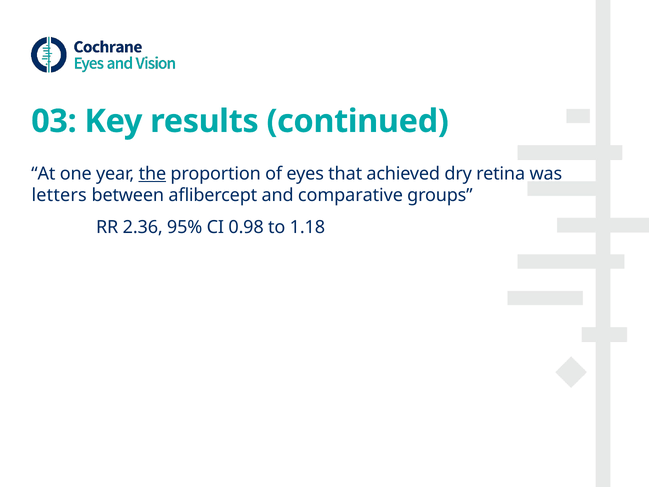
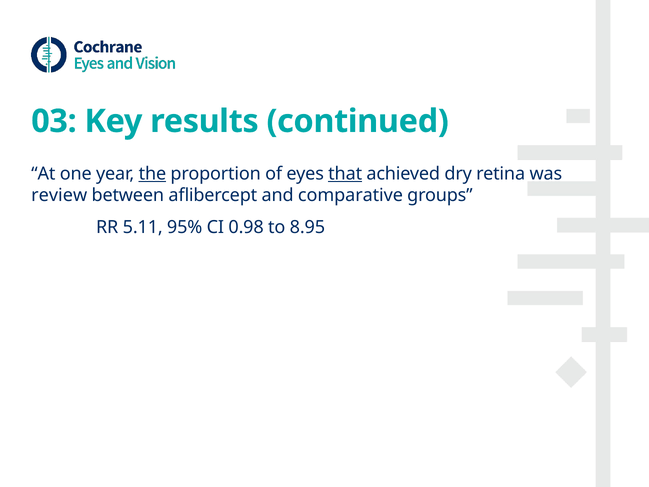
that underline: none -> present
letters: letters -> review
2.36: 2.36 -> 5.11
1.18: 1.18 -> 8.95
